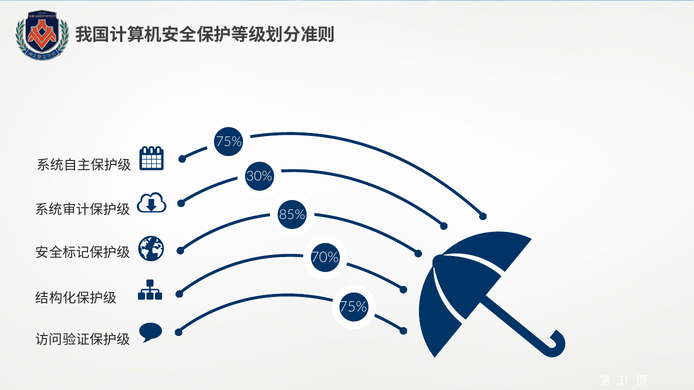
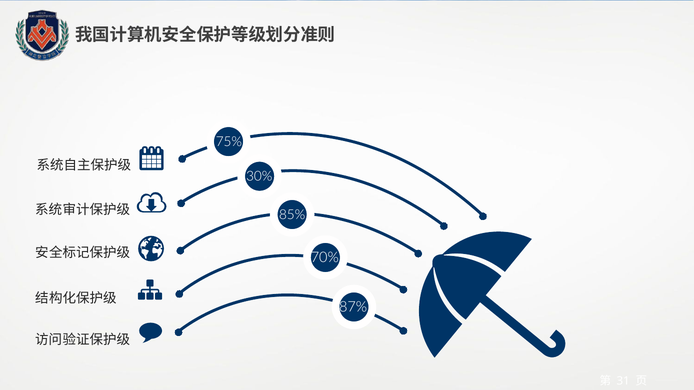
75% at (353, 307): 75% -> 87%
